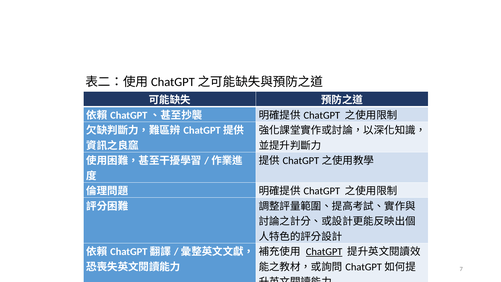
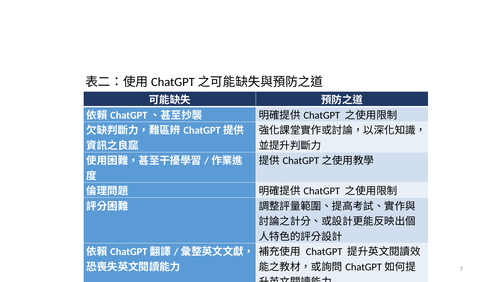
ChatGPT at (324, 252) underline: present -> none
